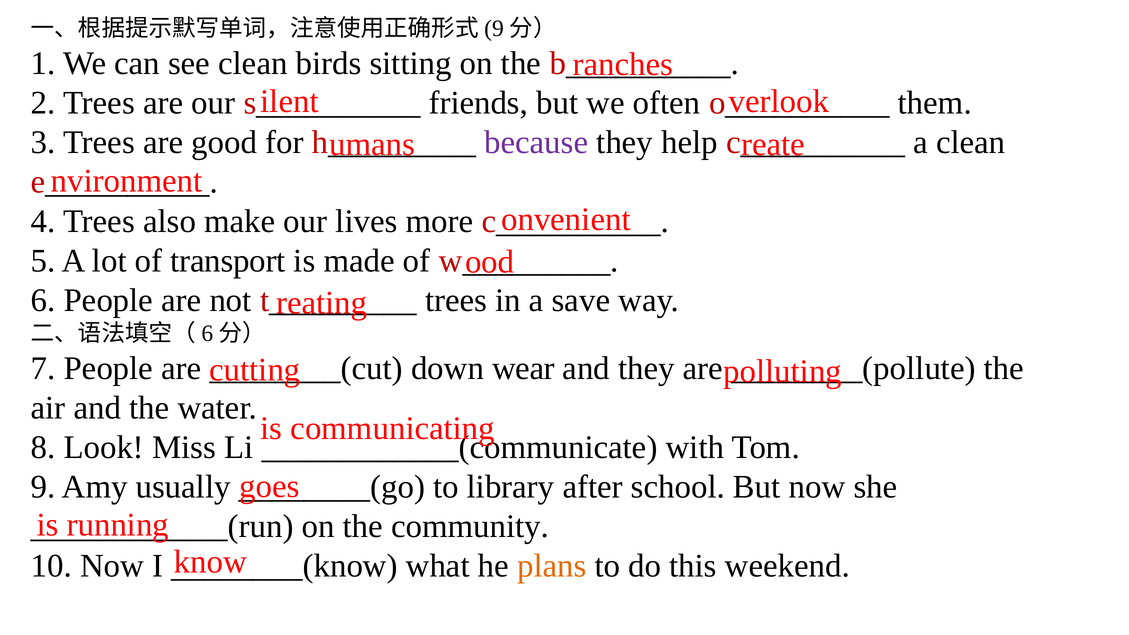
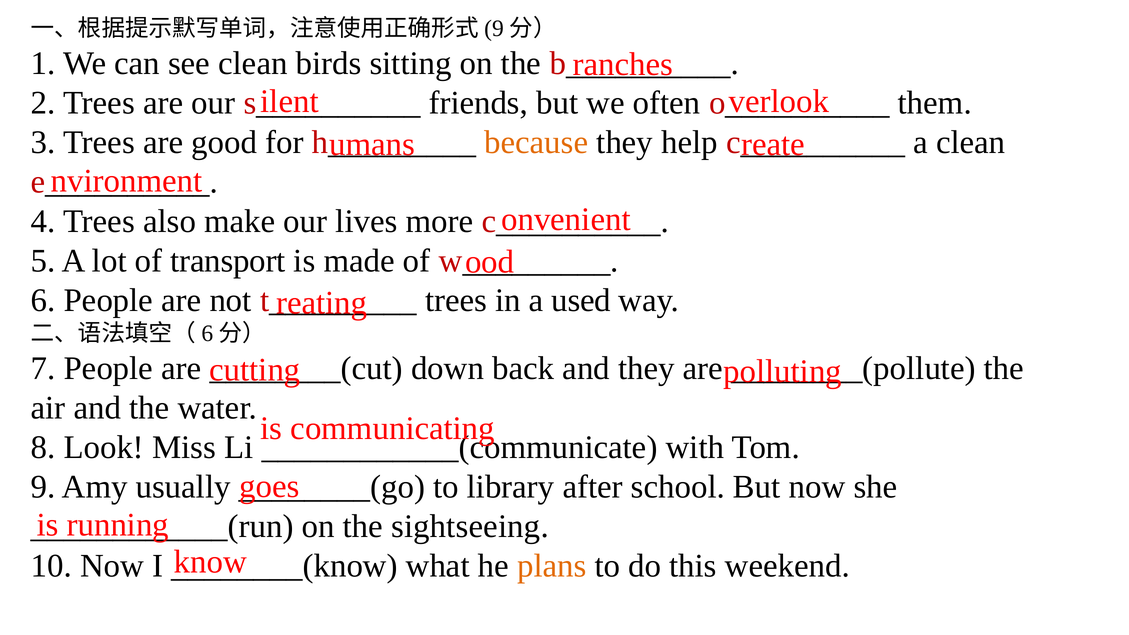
because colour: purple -> orange
save: save -> used
wear: wear -> back
community: community -> sightseeing
